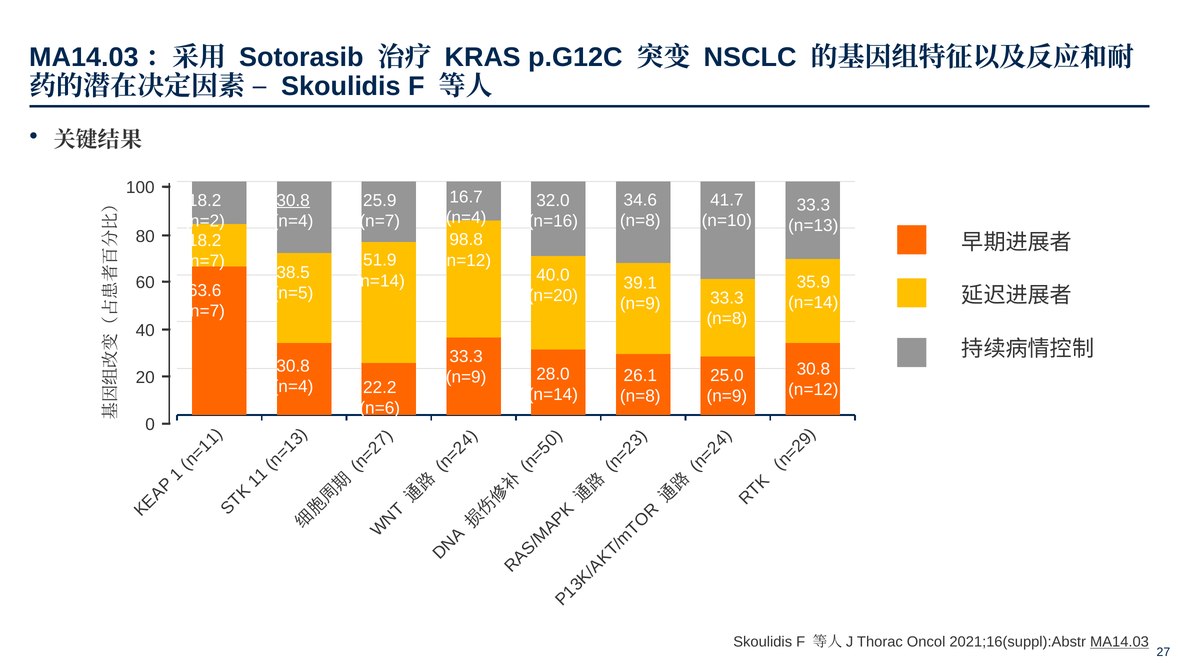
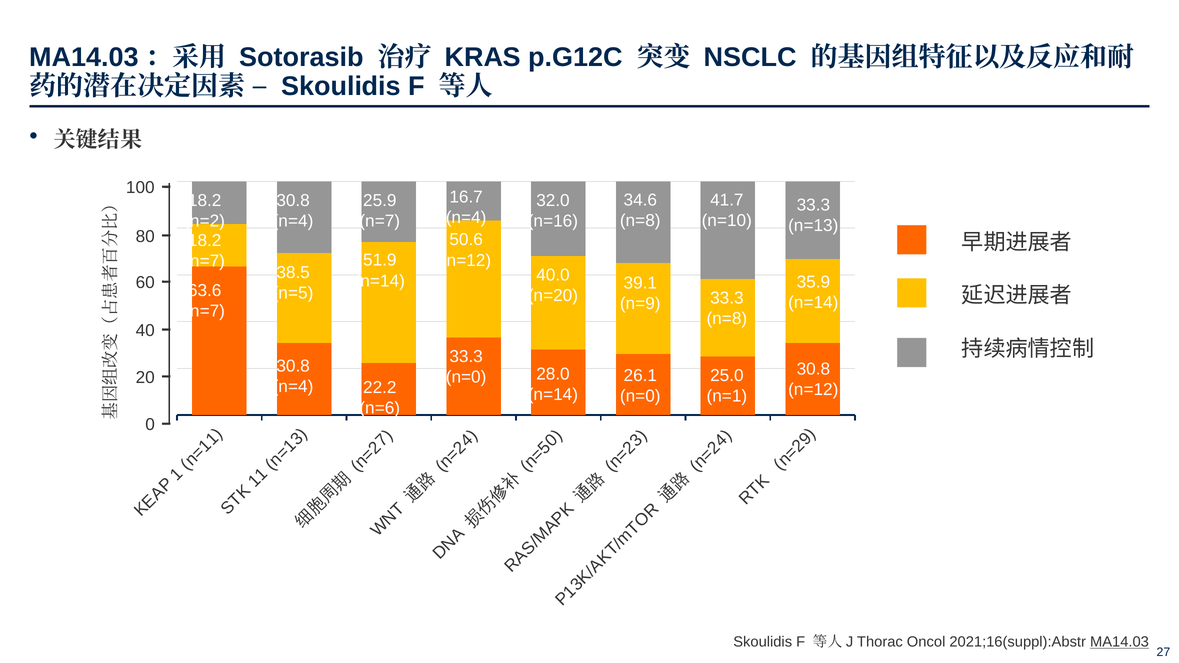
30.8 at (293, 200) underline: present -> none
98.8: 98.8 -> 50.6
n=9 at (466, 377): n=9 -> n=0
n=8 at (640, 396): n=8 -> n=0
n=9 at (727, 396): n=9 -> n=1
